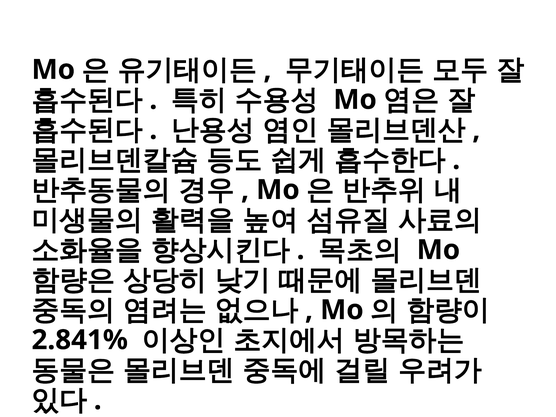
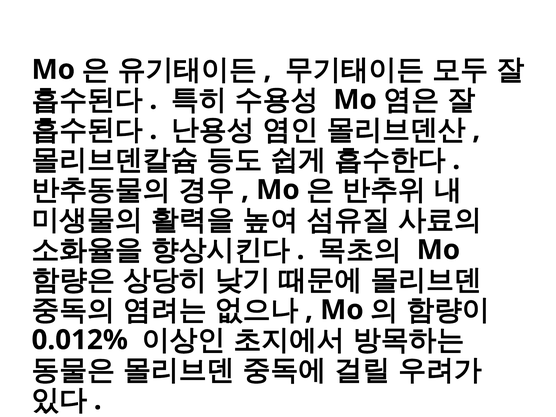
2.841%: 2.841% -> 0.012%
